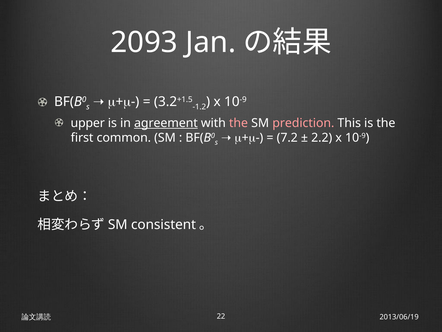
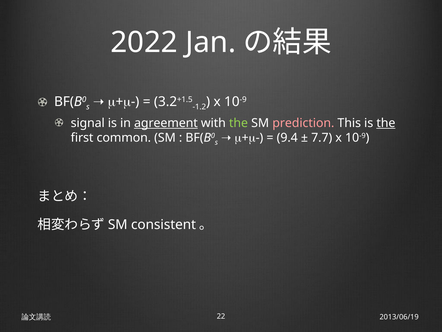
2093: 2093 -> 2022
upper: upper -> signal
the at (239, 123) colour: pink -> light green
the at (386, 123) underline: none -> present
7.2: 7.2 -> 9.4
2.2: 2.2 -> 7.7
